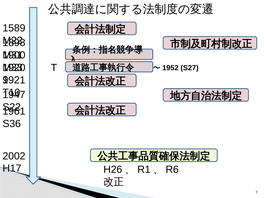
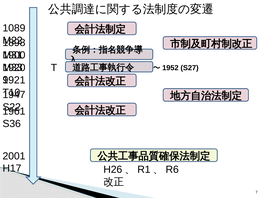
1589: 1589 -> 1089
2002: 2002 -> 2001
